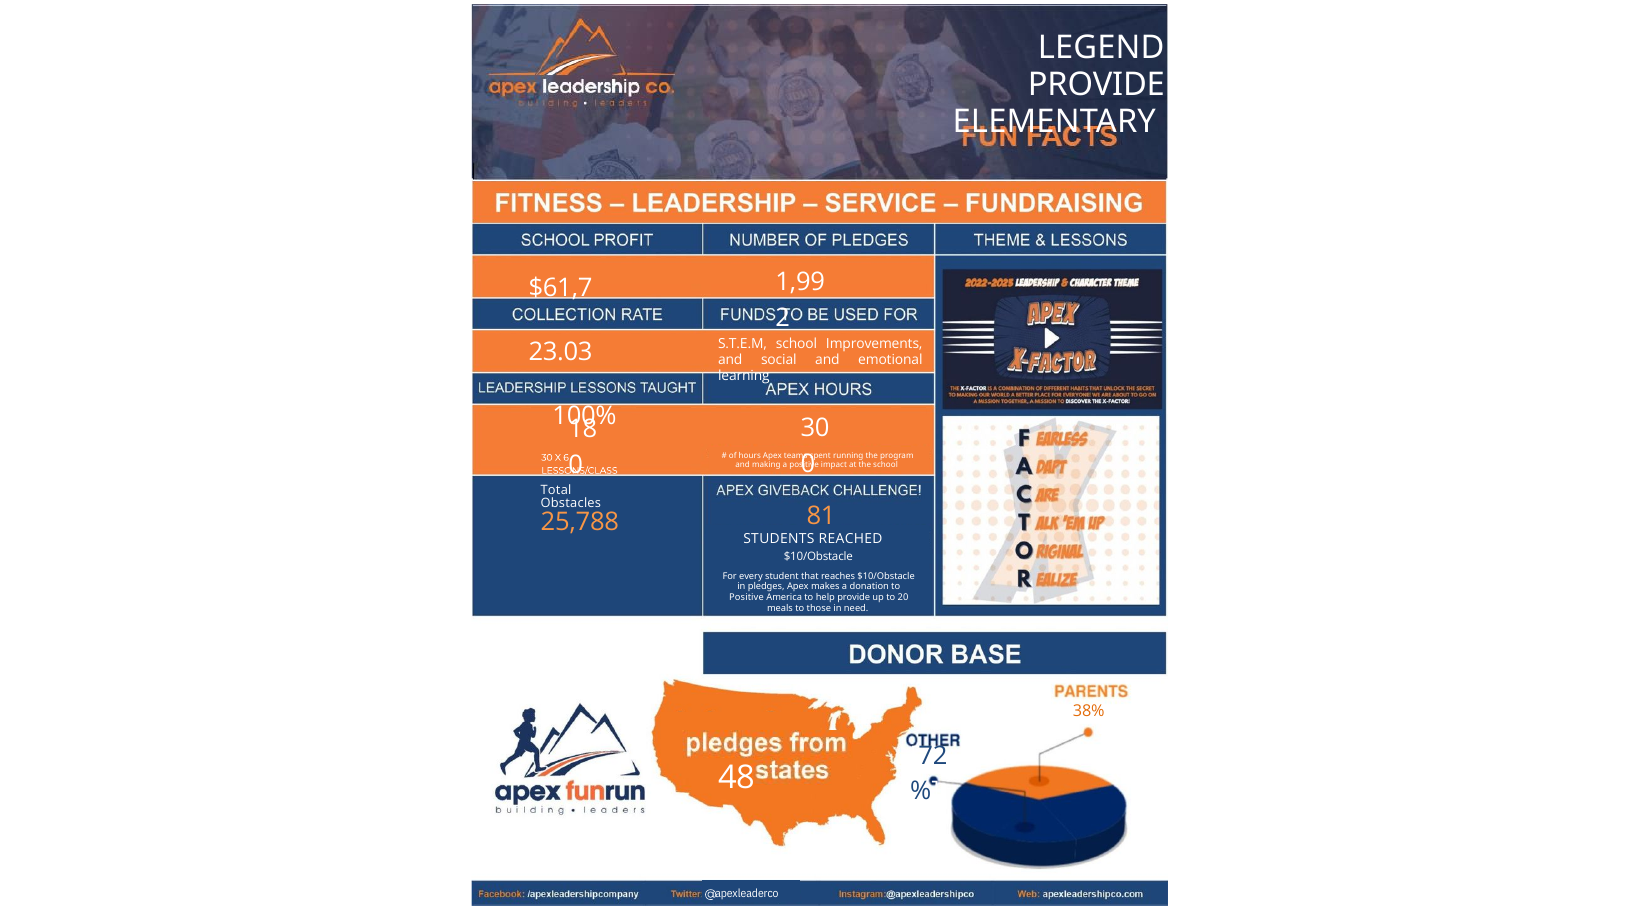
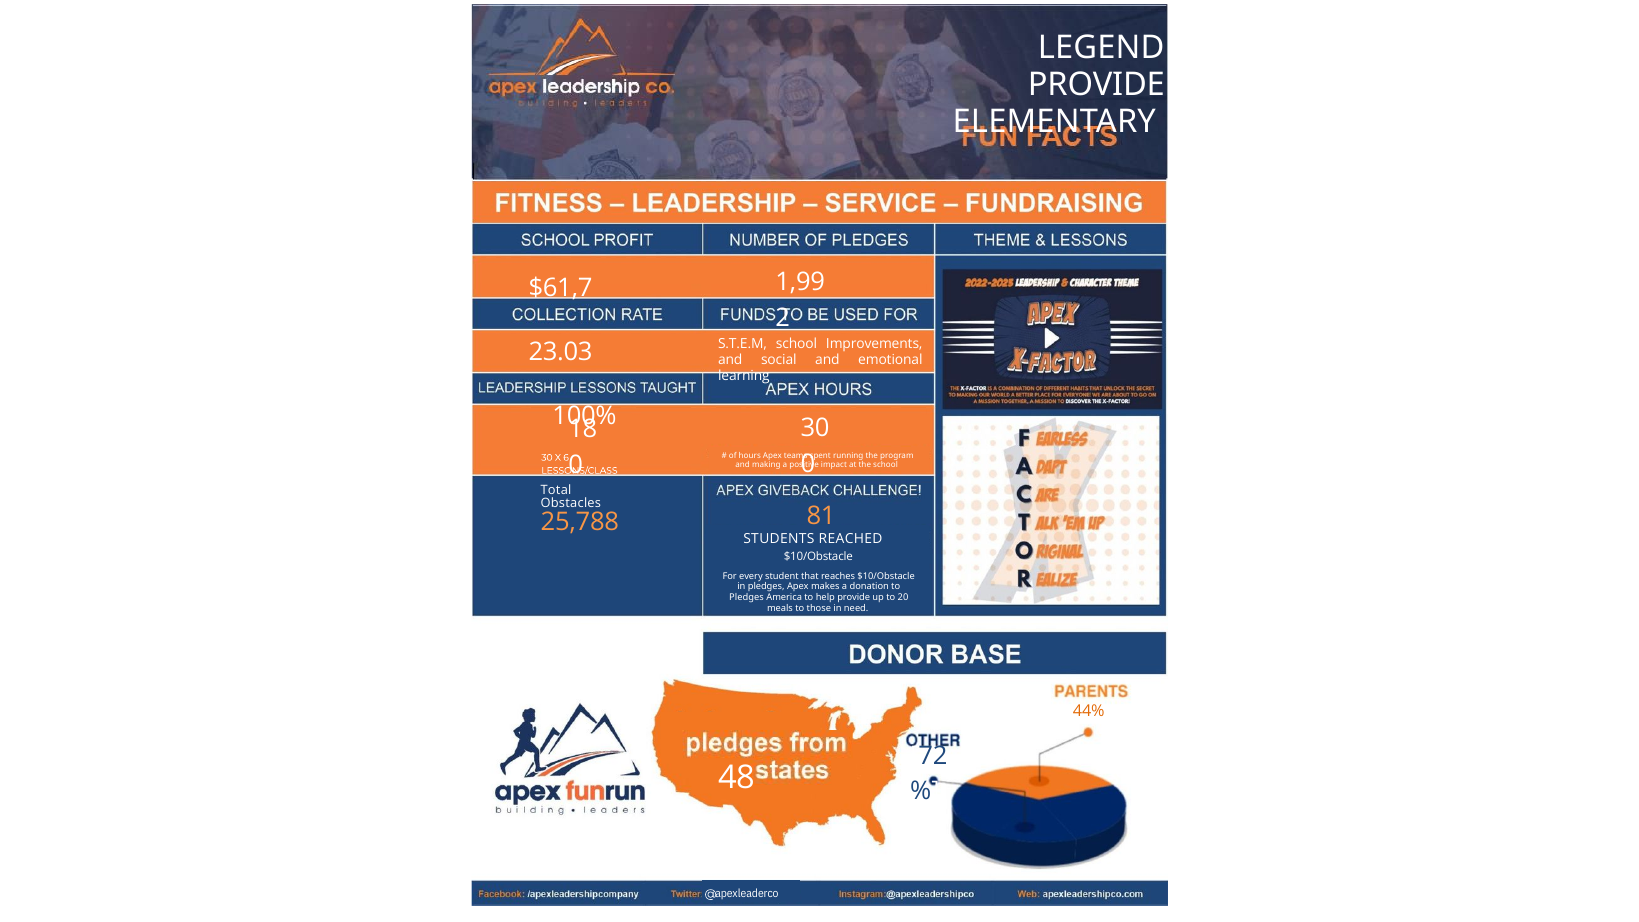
Positive at (747, 597): Positive -> Pledges
38%: 38% -> 44%
